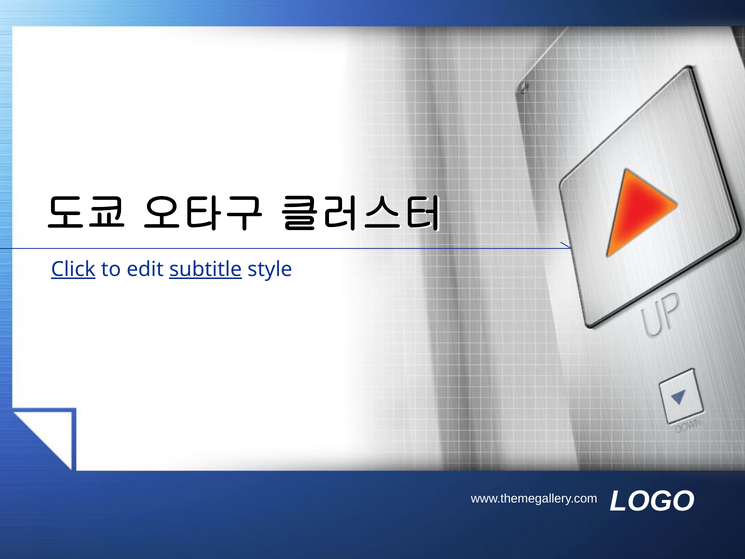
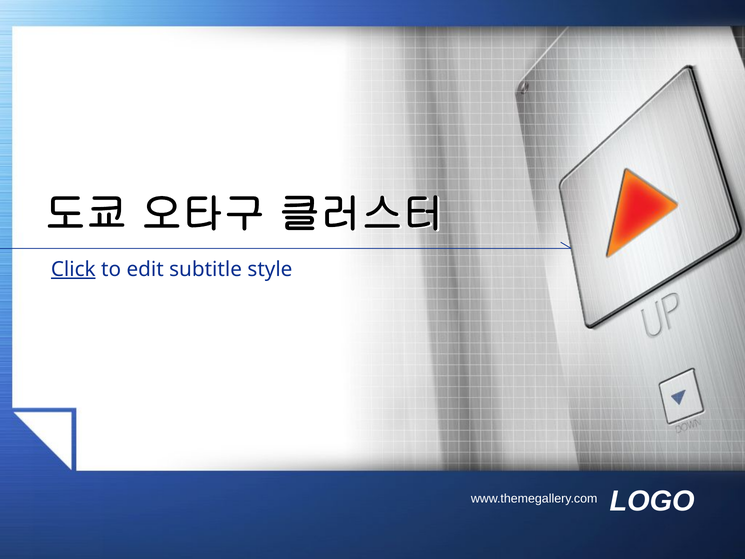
subtitle underline: present -> none
